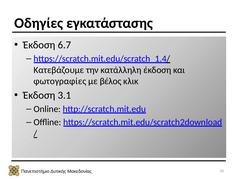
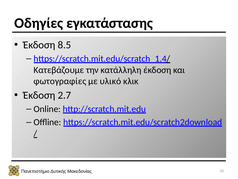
6.7: 6.7 -> 8.5
βέλος: βέλος -> υλικό
3.1: 3.1 -> 2.7
